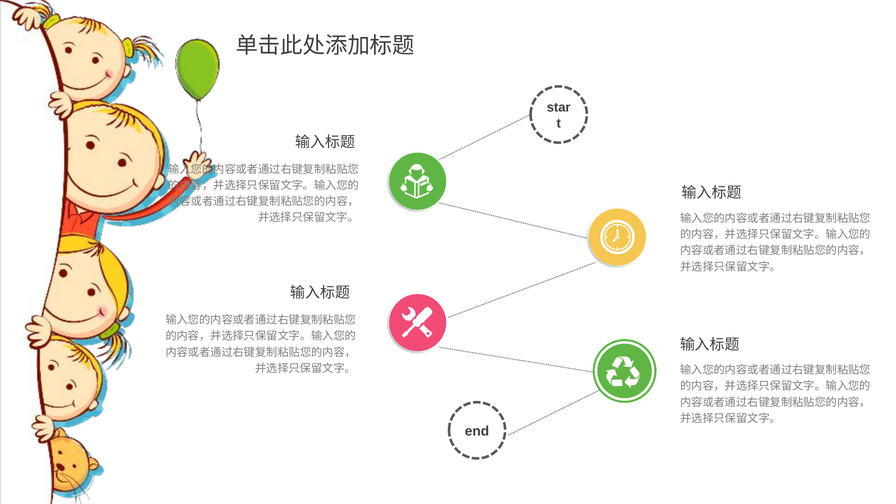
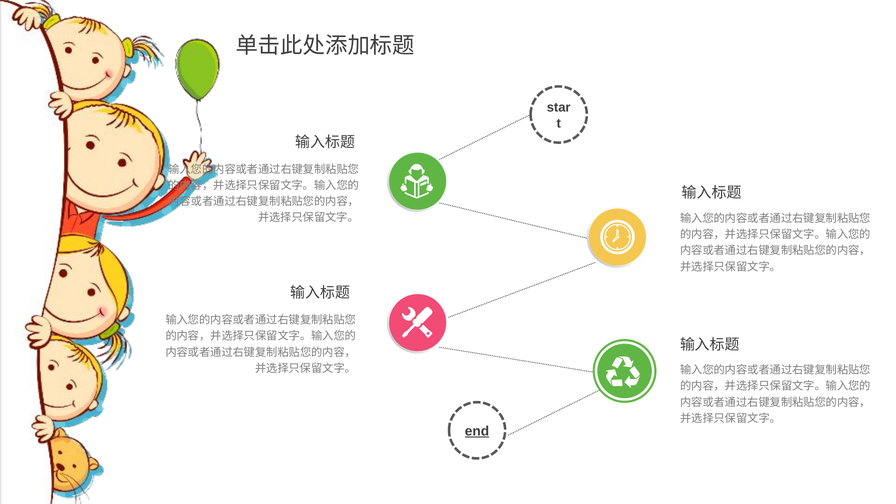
end underline: none -> present
